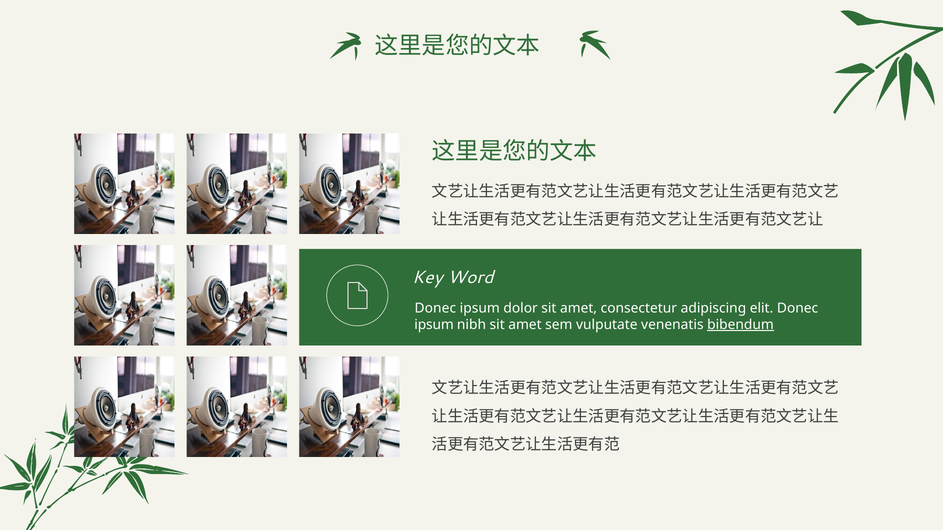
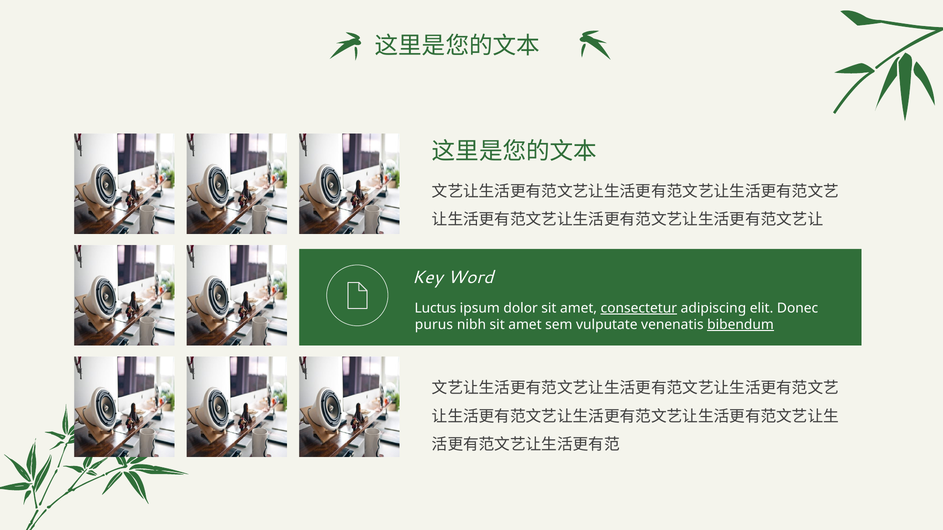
Donec at (435, 308): Donec -> Luctus
consectetur underline: none -> present
ipsum at (434, 325): ipsum -> purus
